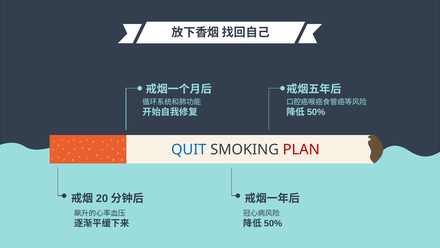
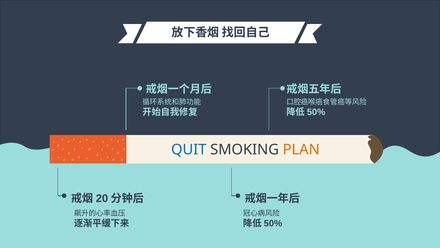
PLAN colour: red -> orange
